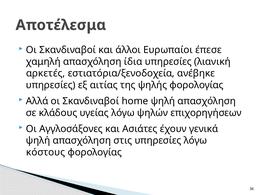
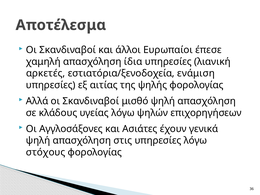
ανέβηκε: ανέβηκε -> ενάμιση
home: home -> μισθό
κόστους: κόστους -> στόχους
